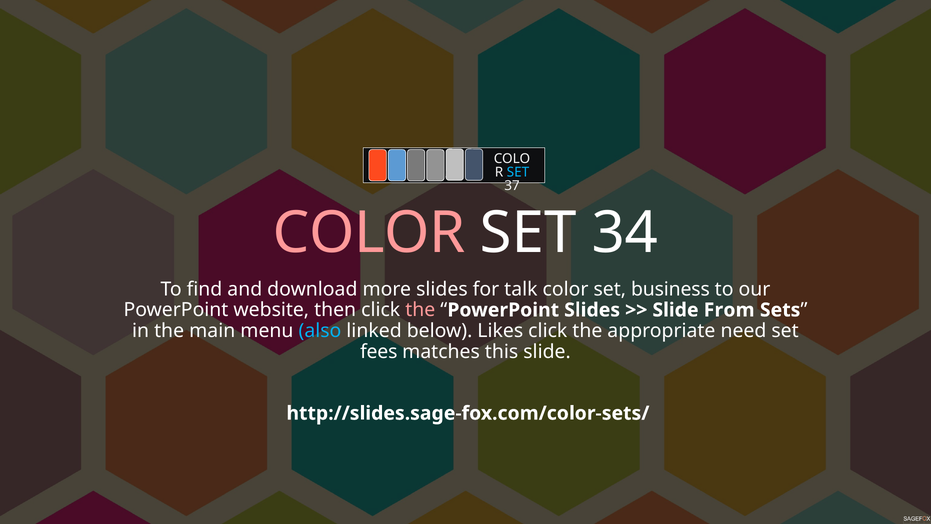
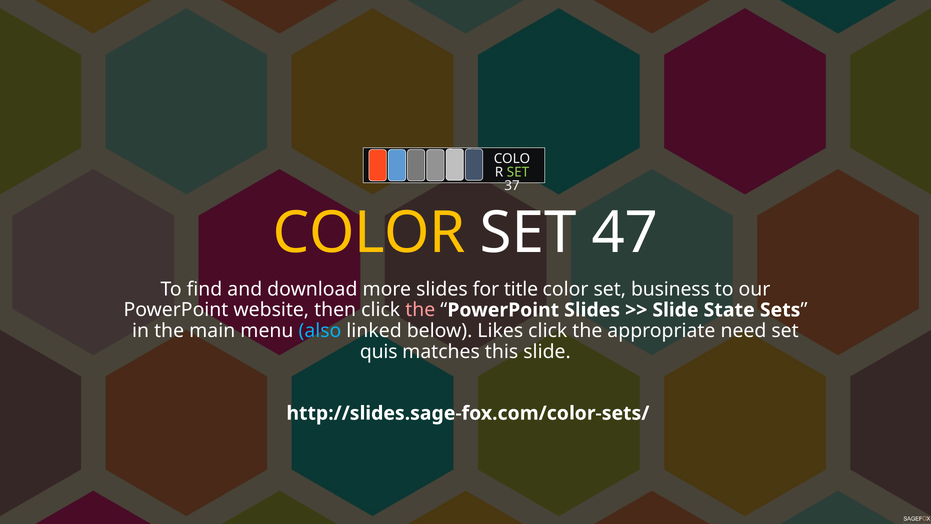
SET at (518, 172) colour: light blue -> light green
COLOR at (369, 233) colour: pink -> yellow
34: 34 -> 47
talk: talk -> title
From: From -> State
fees: fees -> quis
